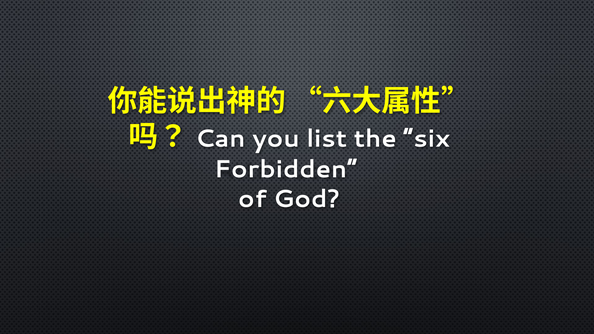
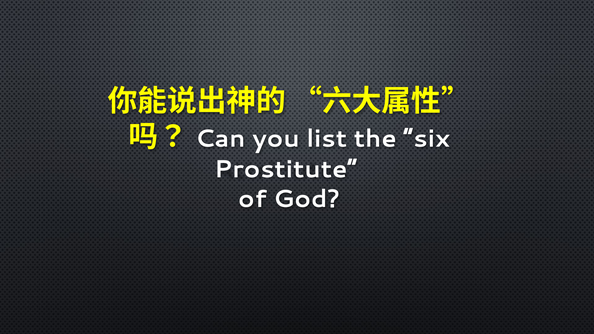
Forbidden: Forbidden -> Prostitute
